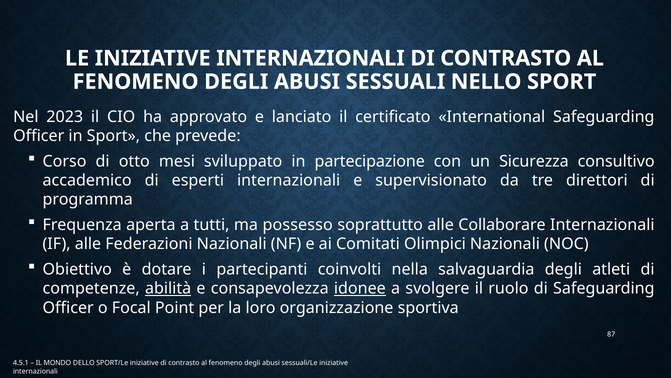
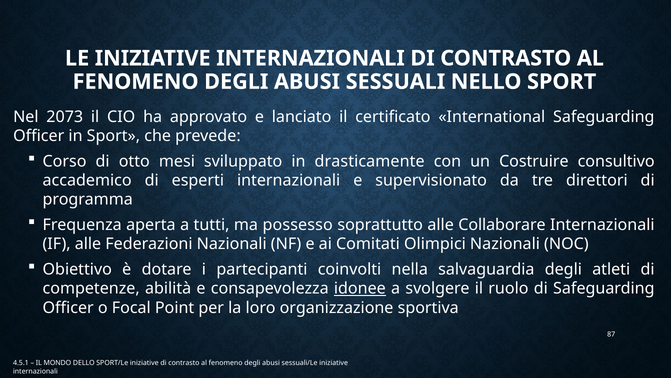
2023: 2023 -> 2073
partecipazione: partecipazione -> drasticamente
Sicurezza: Sicurezza -> Costruire
abilità underline: present -> none
